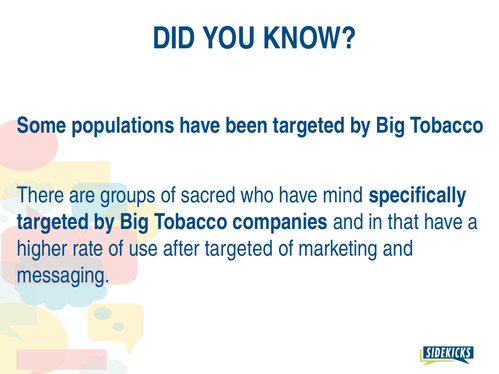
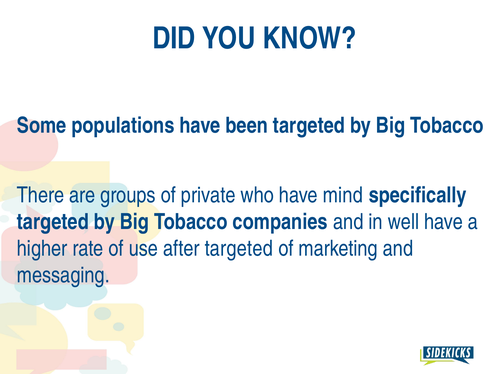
sacred: sacred -> private
that: that -> well
